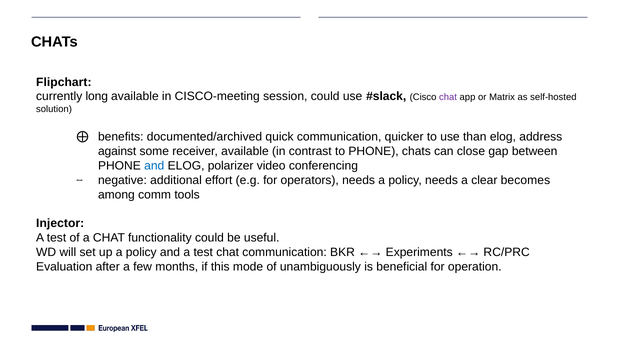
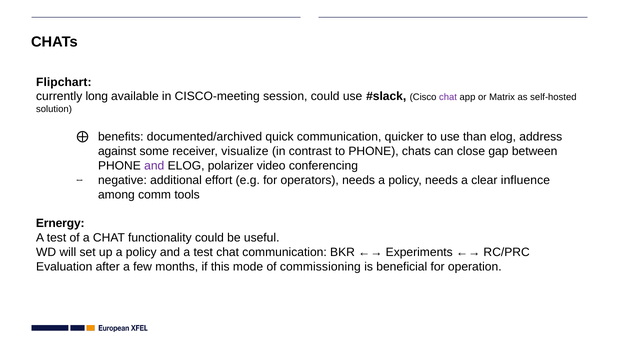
receiver available: available -> visualize
and at (154, 166) colour: blue -> purple
becomes: becomes -> influence
Injector: Injector -> Ernergy
unambiguously: unambiguously -> commissioning
